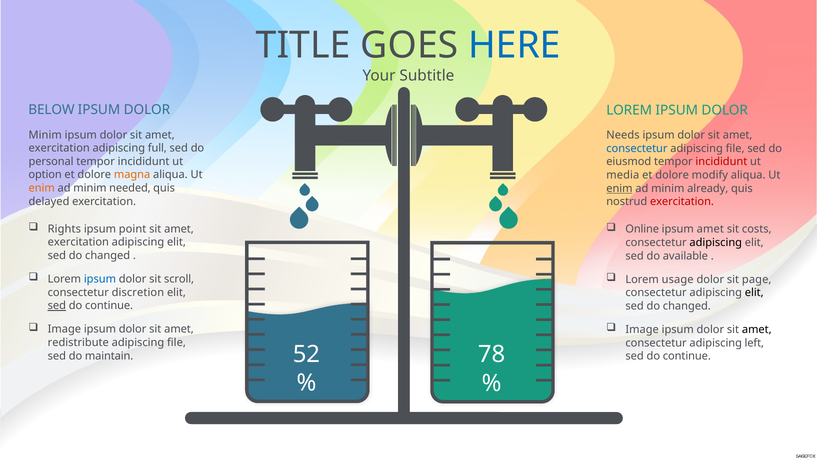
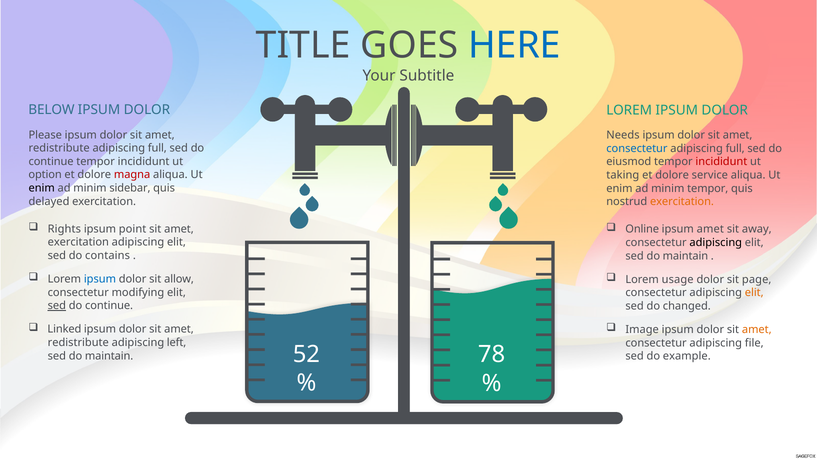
Minim at (45, 135): Minim -> Please
exercitation at (59, 148): exercitation -> redistribute
file at (735, 148): file -> full
personal at (51, 161): personal -> continue
magna colour: orange -> red
media: media -> taking
modify: modify -> service
enim at (42, 188) colour: orange -> black
needed: needed -> sidebar
enim at (619, 188) underline: present -> none
minim already: already -> tempor
exercitation at (682, 201) colour: red -> orange
costs: costs -> away
changed at (108, 255): changed -> contains
available at (685, 256): available -> maintain
scroll: scroll -> allow
discretion: discretion -> modifying
elit at (754, 292) colour: black -> orange
Image at (64, 329): Image -> Linked
amet at (757, 329) colour: black -> orange
file at (176, 342): file -> left
left: left -> file
continue at (687, 356): continue -> example
